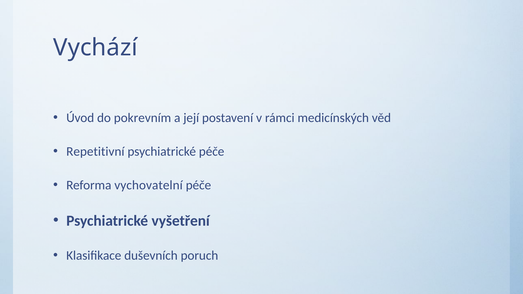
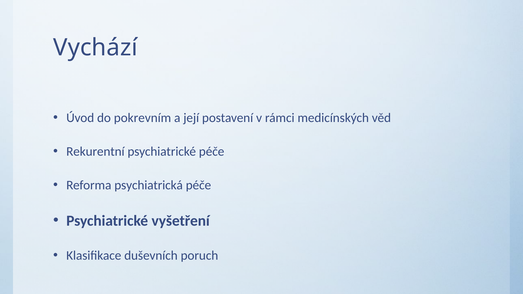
Repetitivní: Repetitivní -> Rekurentní
vychovatelní: vychovatelní -> psychiatrická
